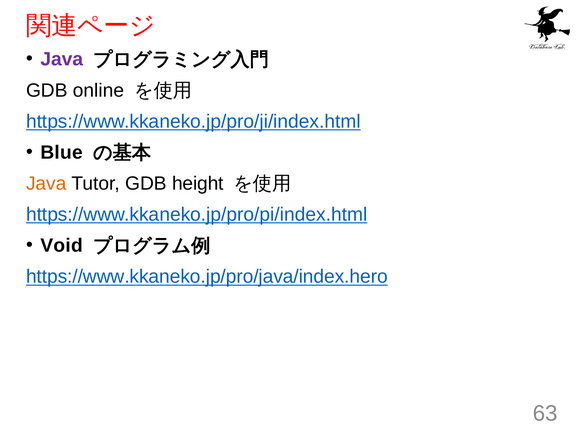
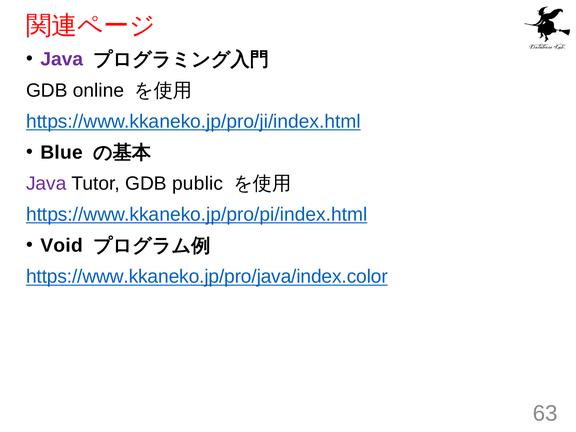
Java at (46, 183) colour: orange -> purple
height: height -> public
https://www.kkaneko.jp/pro/java/index.hero: https://www.kkaneko.jp/pro/java/index.hero -> https://www.kkaneko.jp/pro/java/index.color
